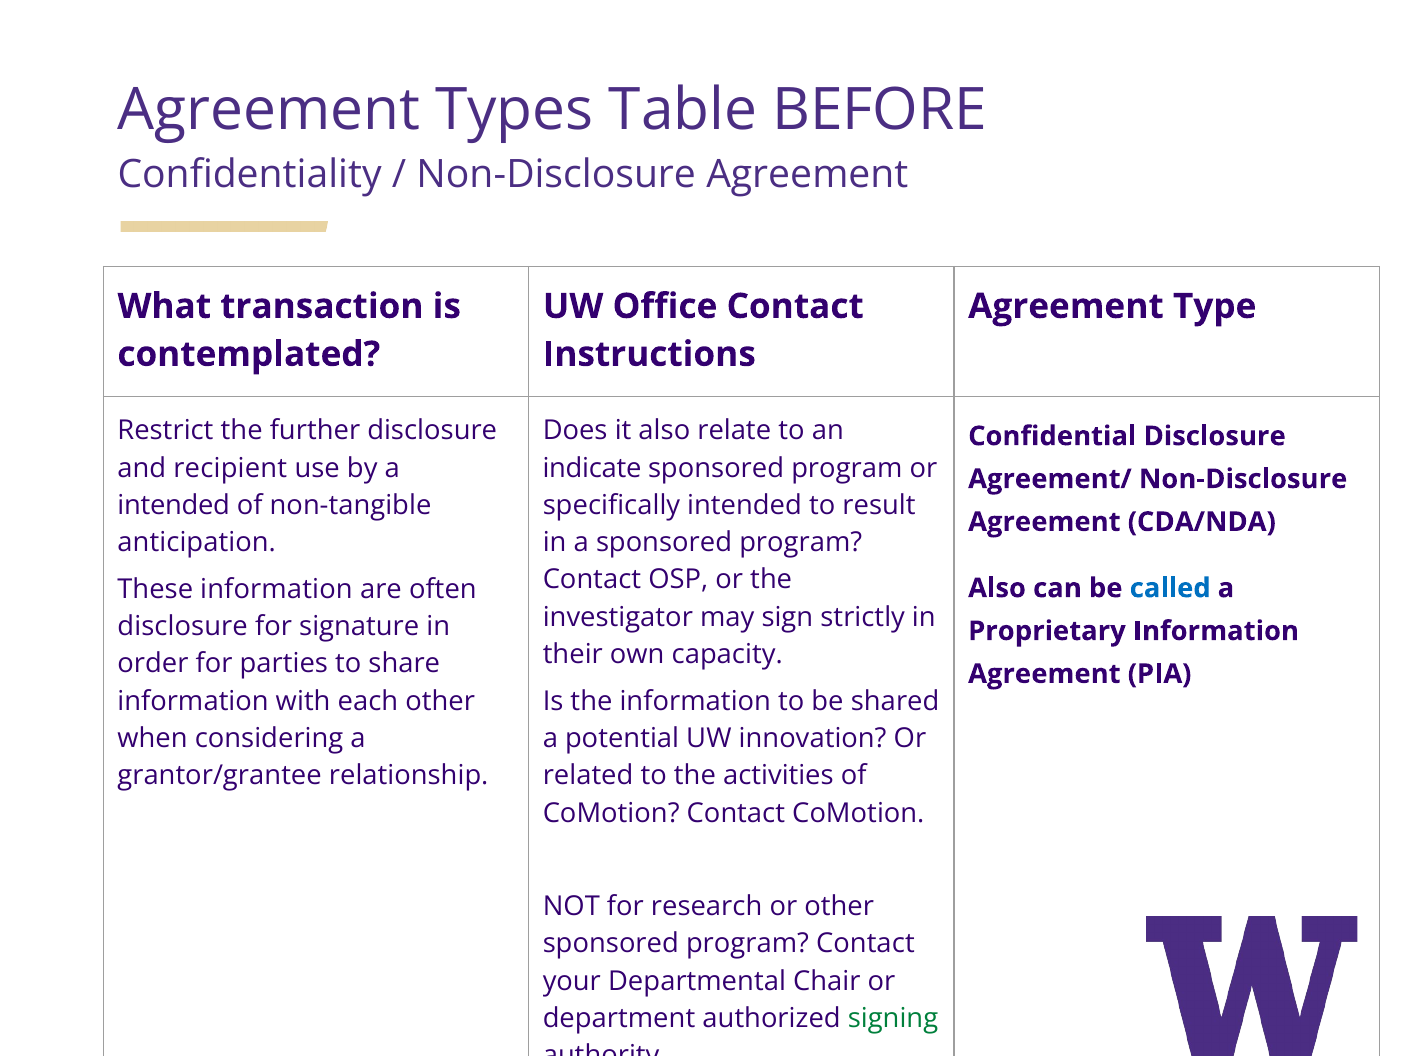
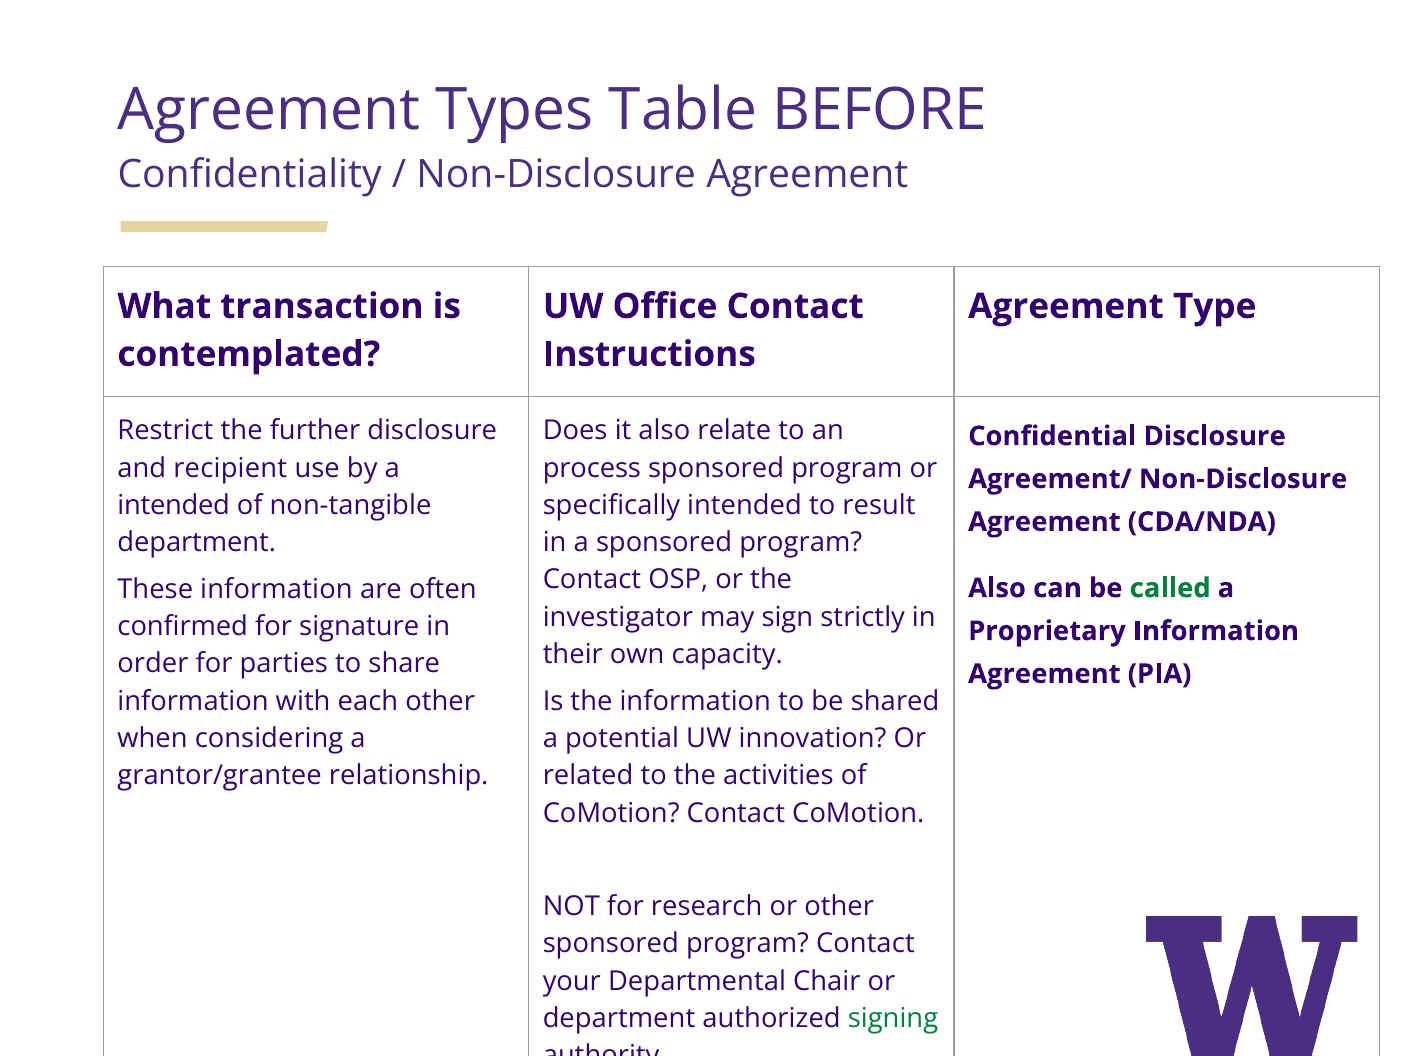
indicate: indicate -> process
anticipation at (197, 543): anticipation -> department
called colour: blue -> green
disclosure at (183, 627): disclosure -> confirmed
